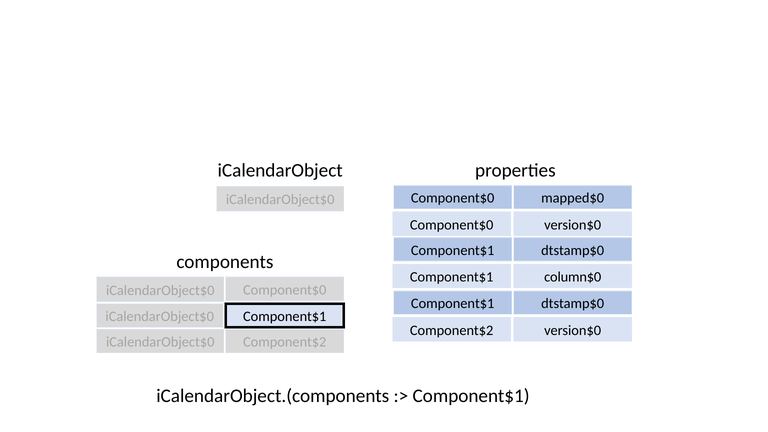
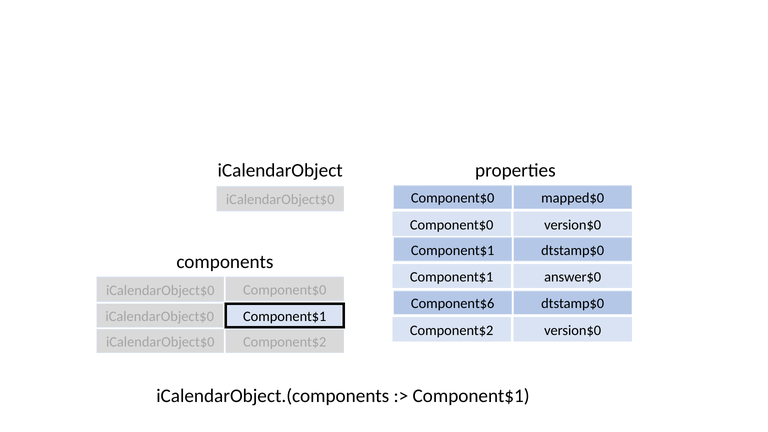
column$0: column$0 -> answer$0
Component$1 at (453, 304): Component$1 -> Component$6
